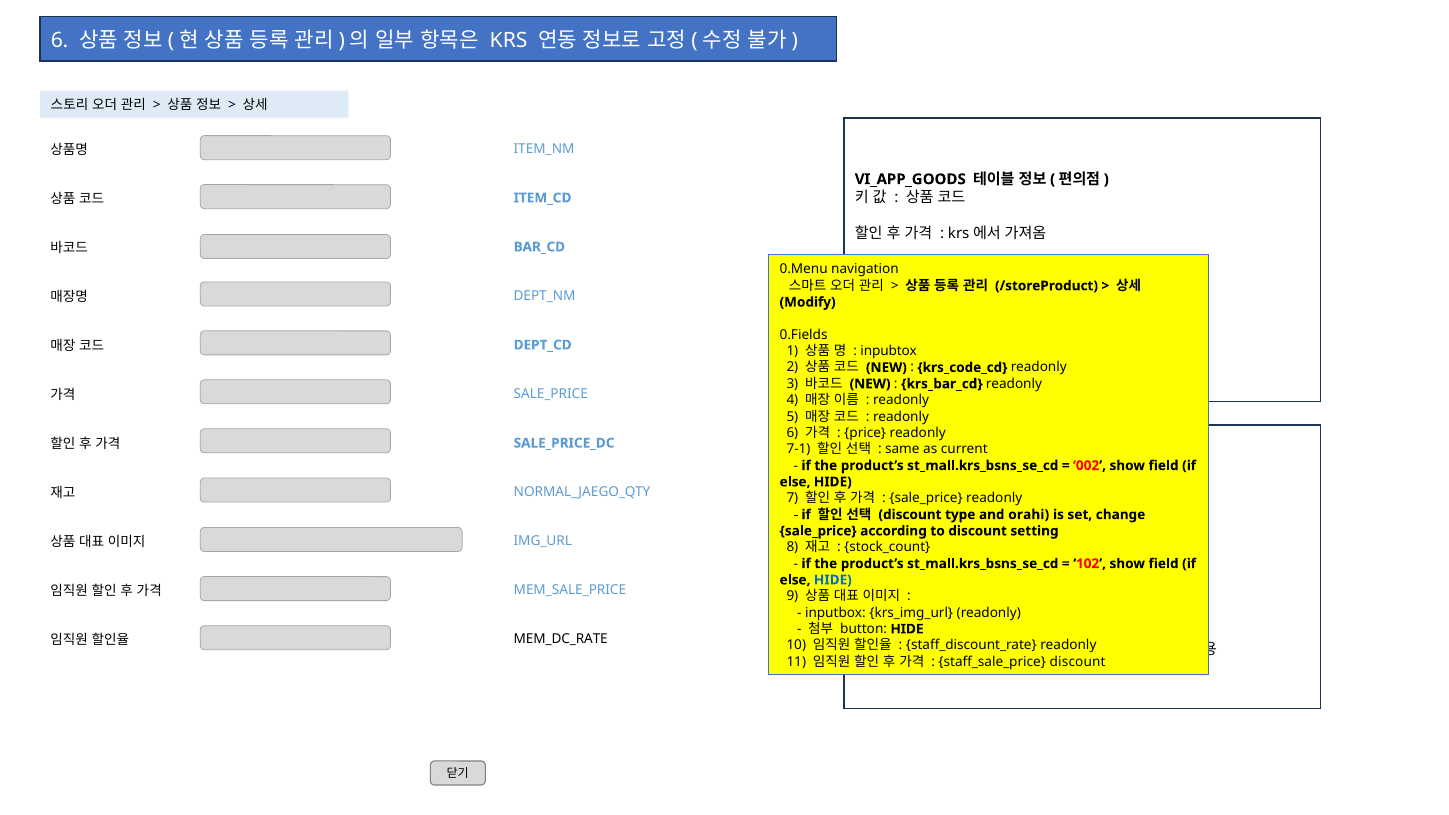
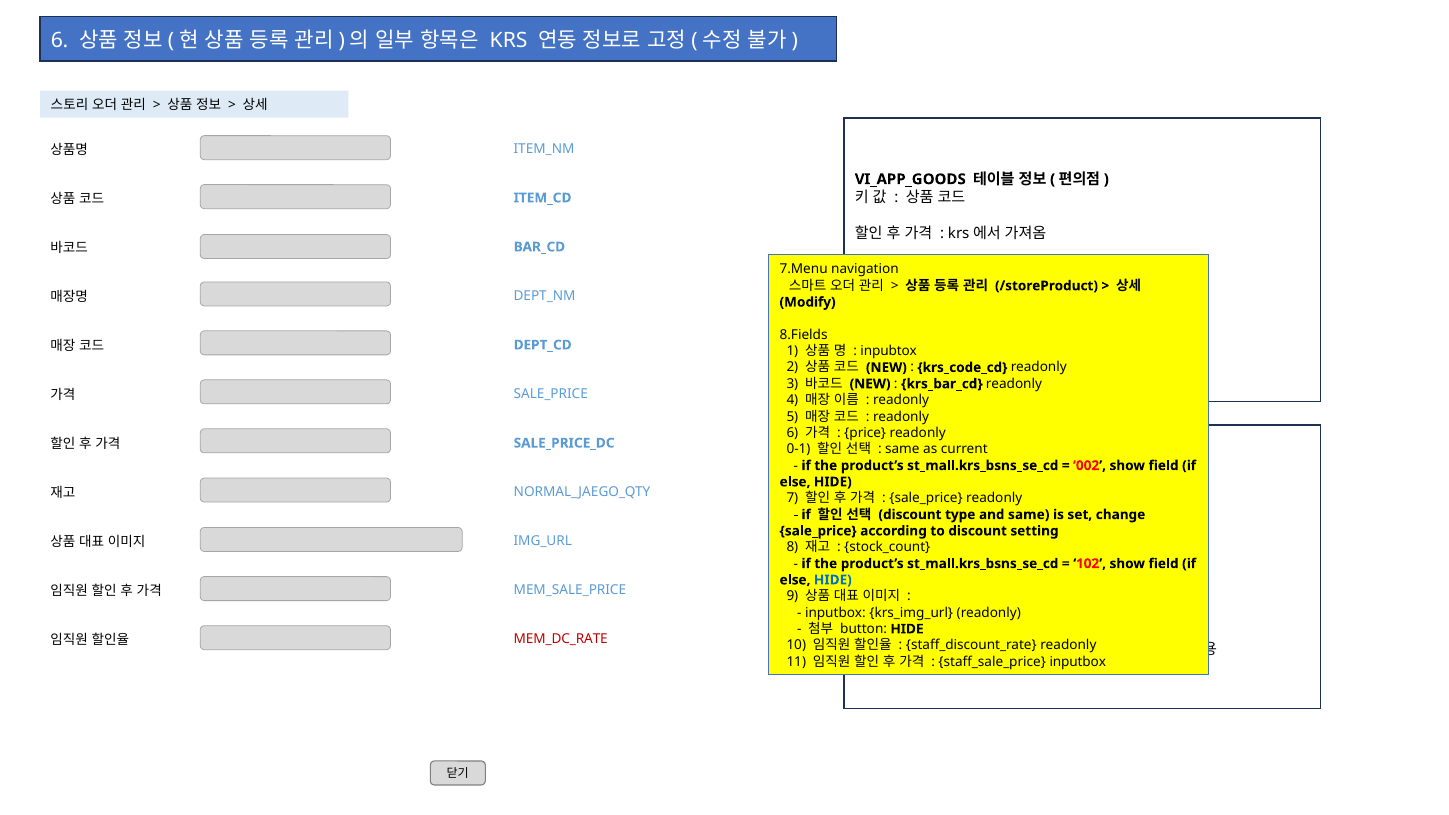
0.Menu: 0.Menu -> 7.Menu
0.Fields: 0.Fields -> 8.Fields
7-1: 7-1 -> 0-1
and orahi: orahi -> same
MEM_DC_RATE colour: black -> red
staff_sale_price discount: discount -> inputbox
